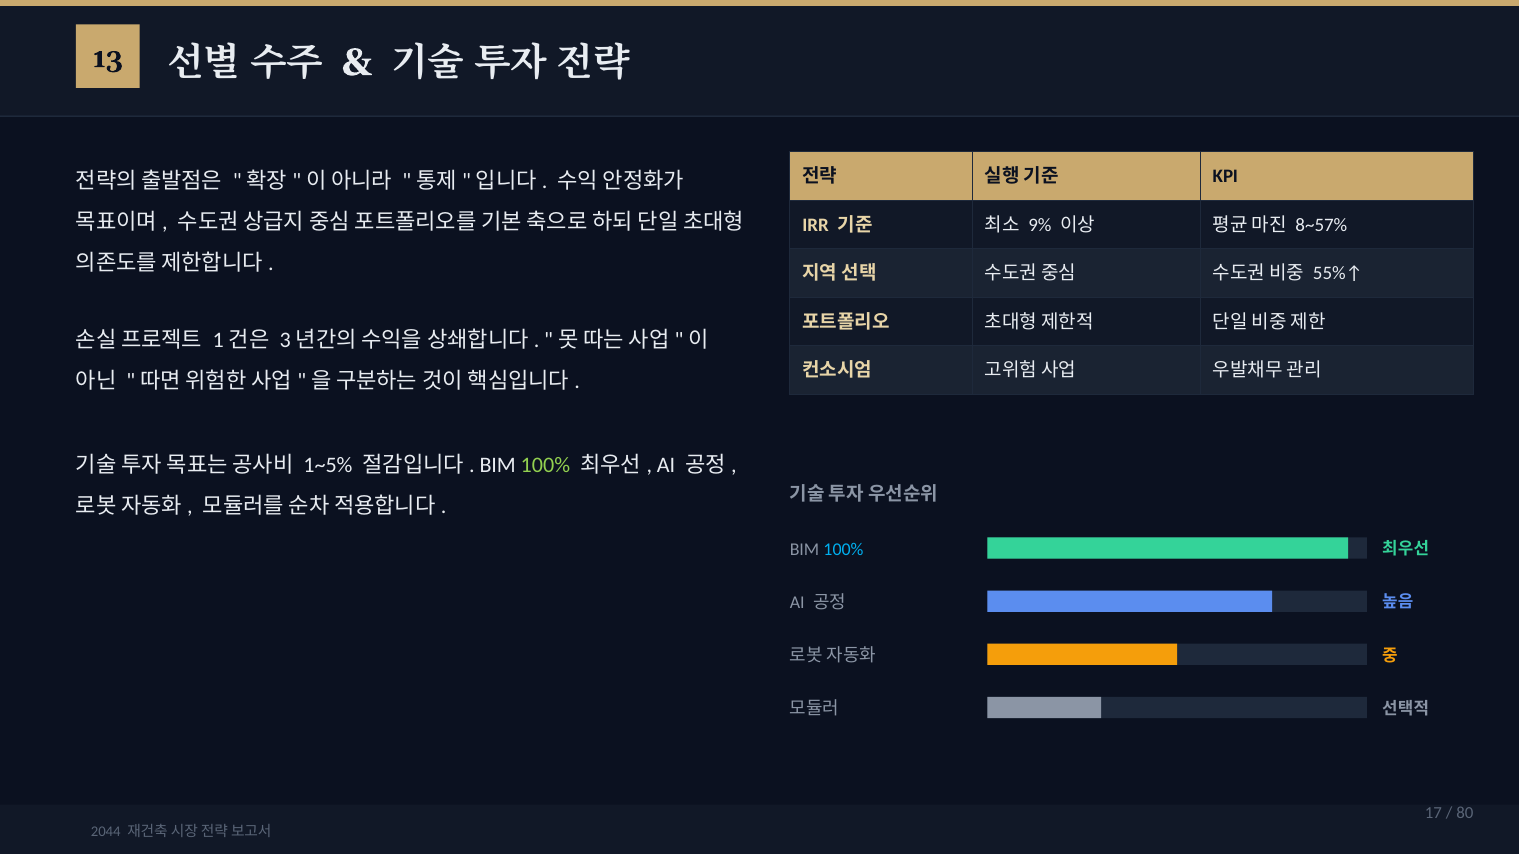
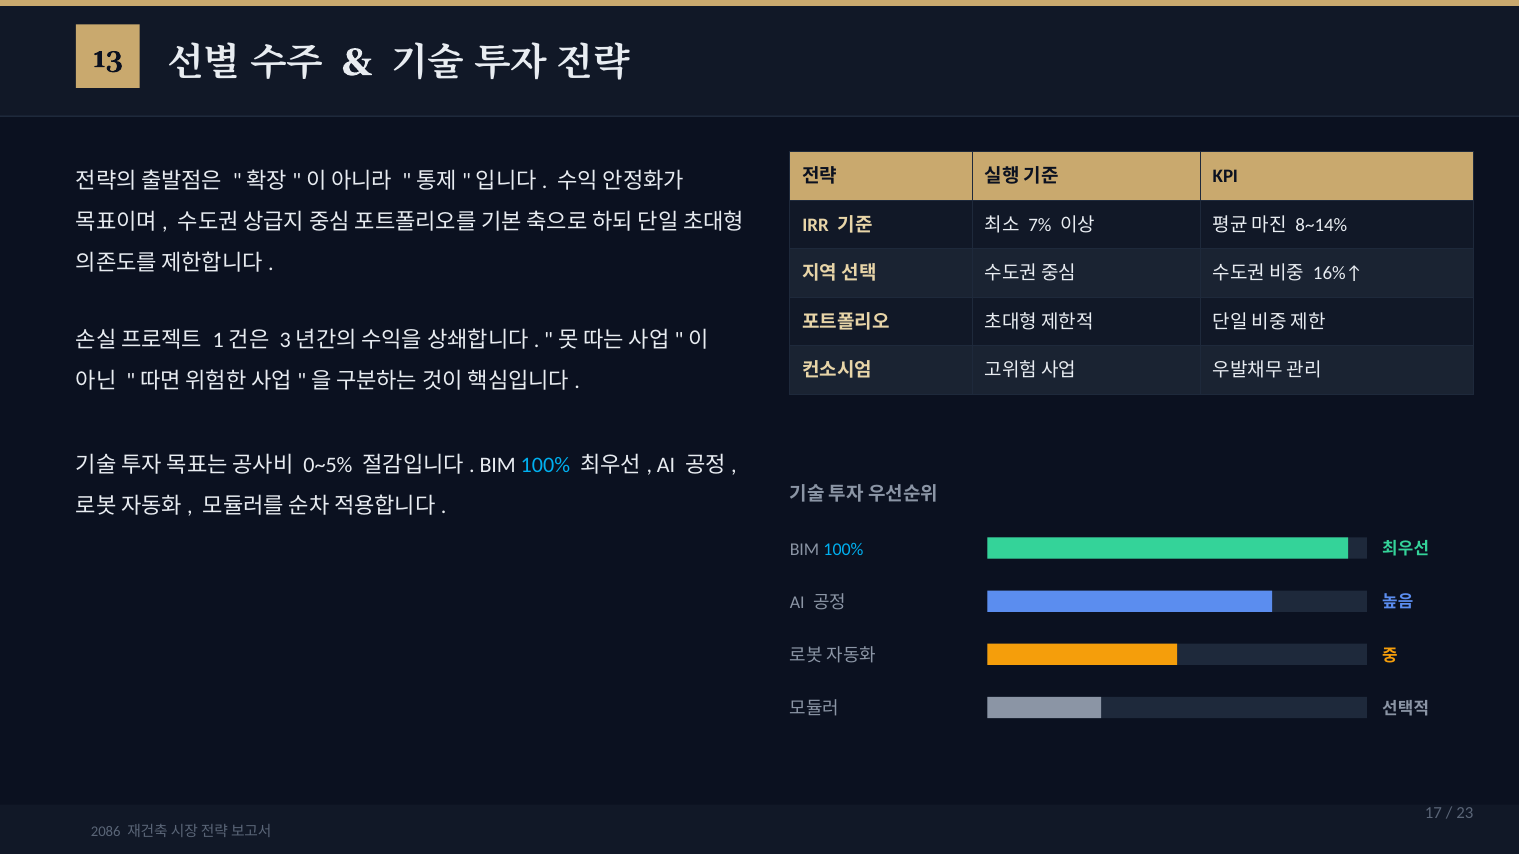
9%: 9% -> 7%
8~57%: 8~57% -> 8~14%
55%↑: 55%↑ -> 16%↑
1~5%: 1~5% -> 0~5%
100% at (545, 465) colour: light green -> light blue
80: 80 -> 23
2044: 2044 -> 2086
